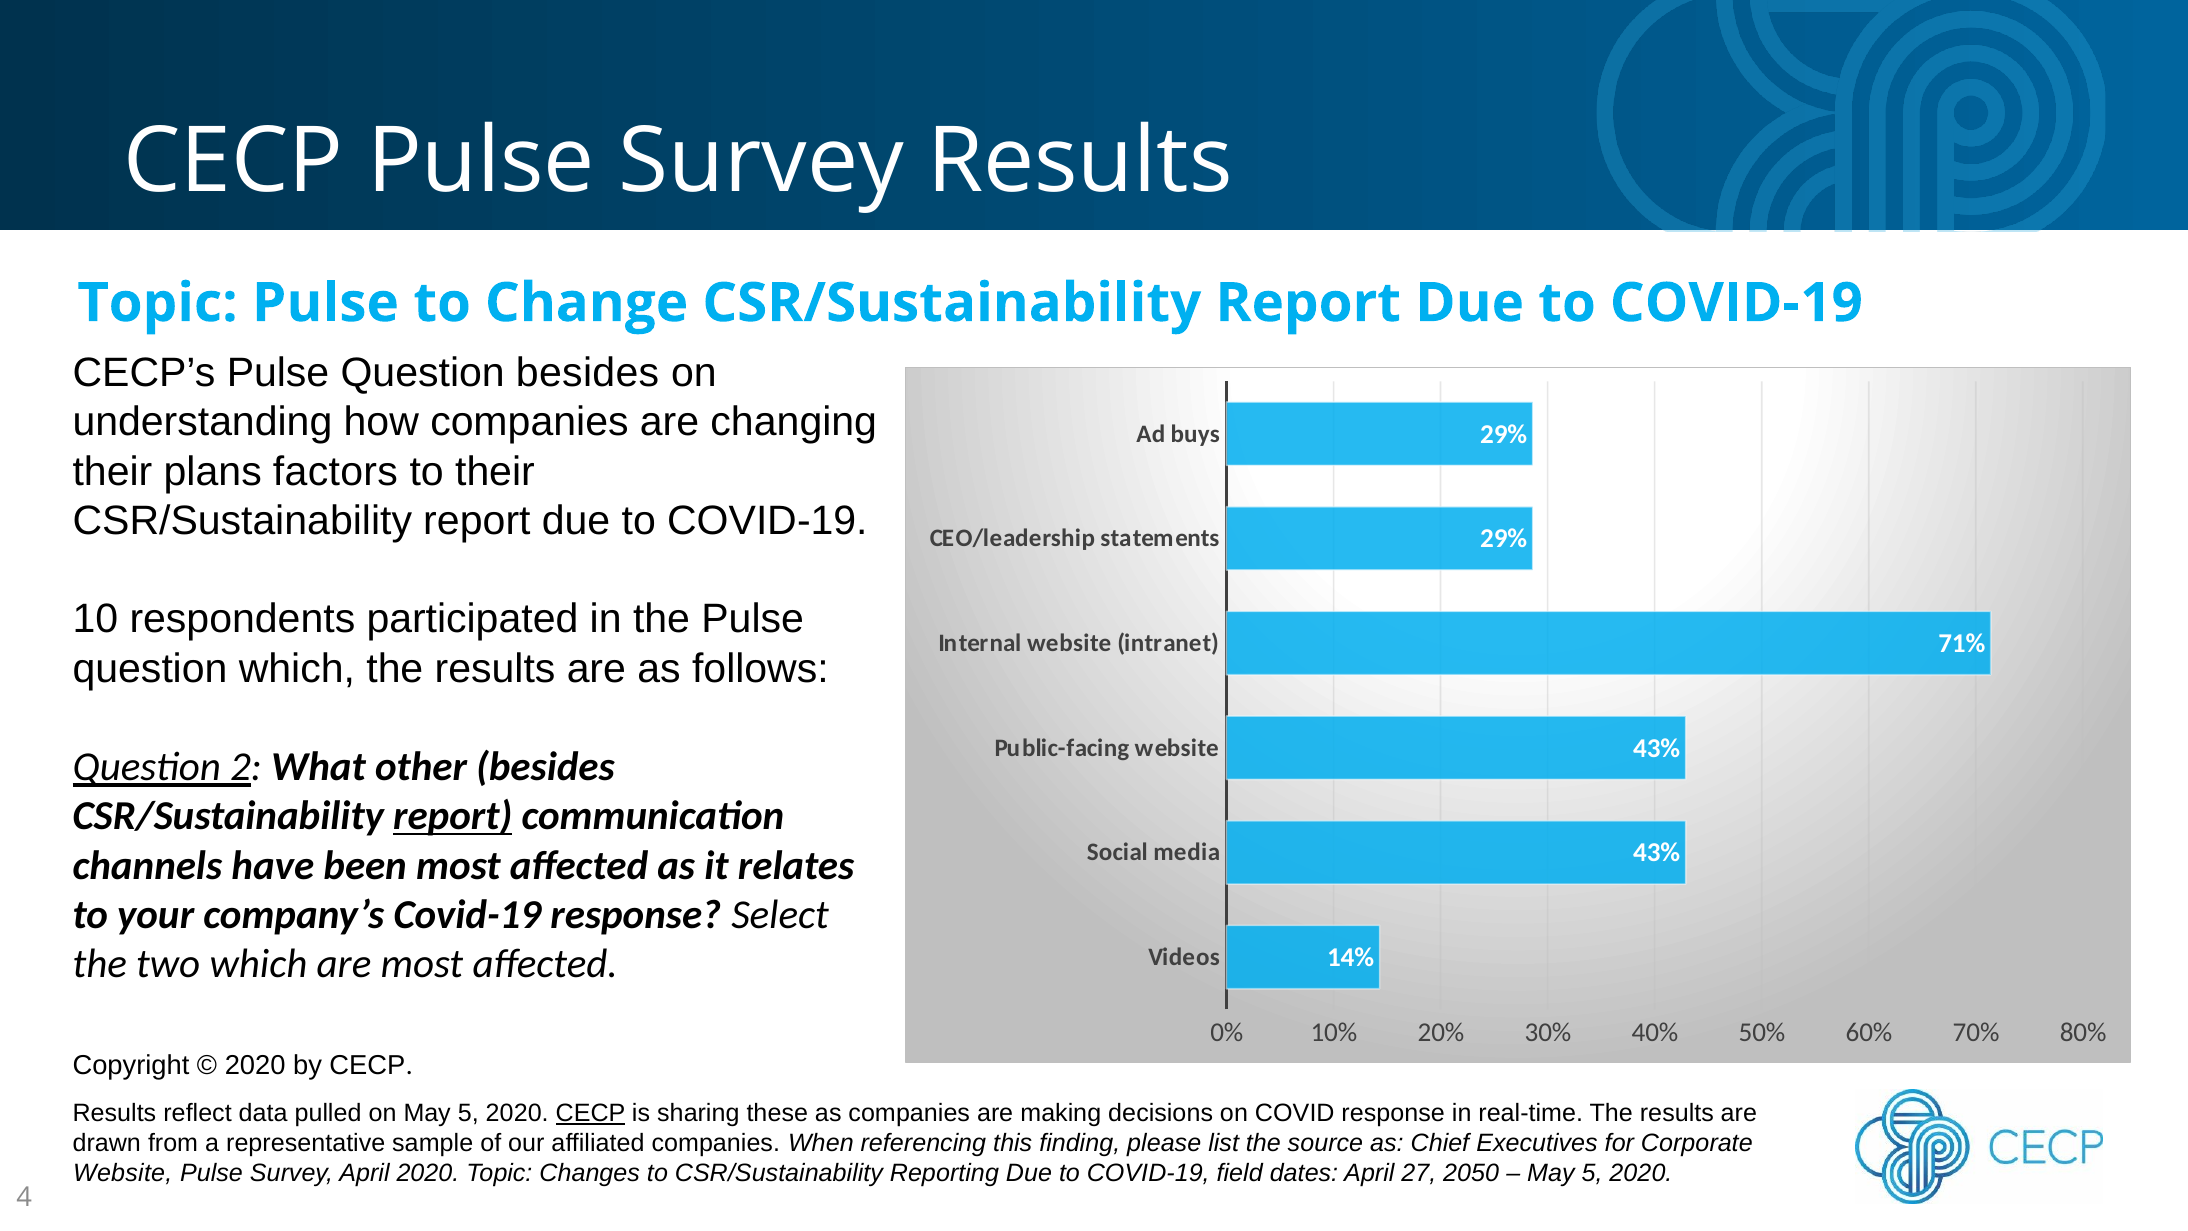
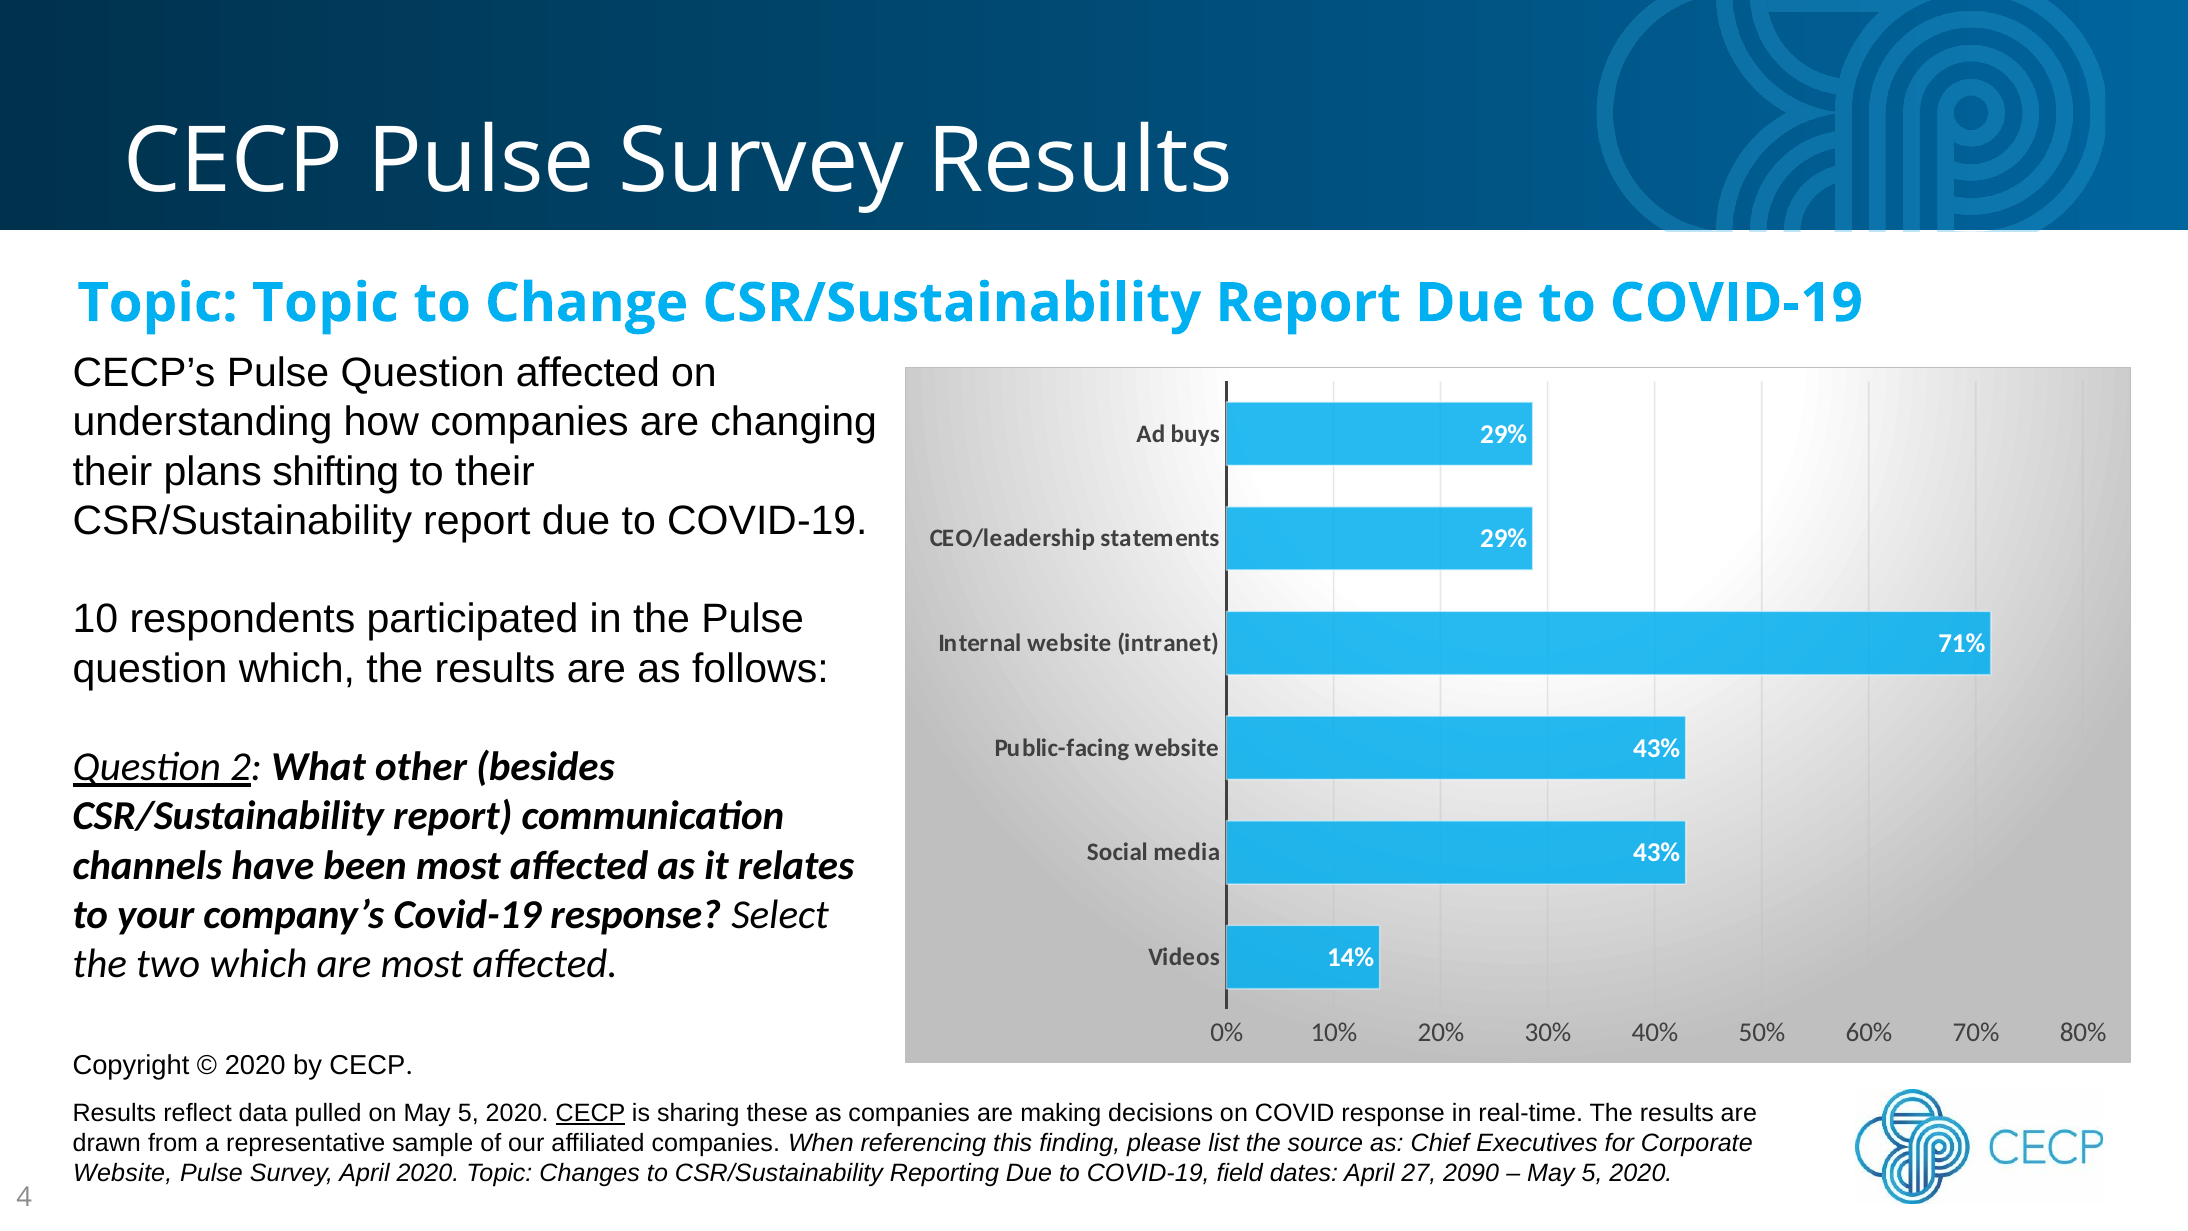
Topic Pulse: Pulse -> Topic
Question besides: besides -> affected
factors: factors -> shifting
report at (453, 816) underline: present -> none
2050: 2050 -> 2090
